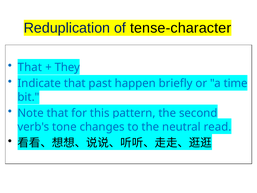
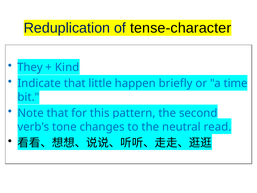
That at (30, 67): That -> They
They: They -> Kind
past: past -> little
